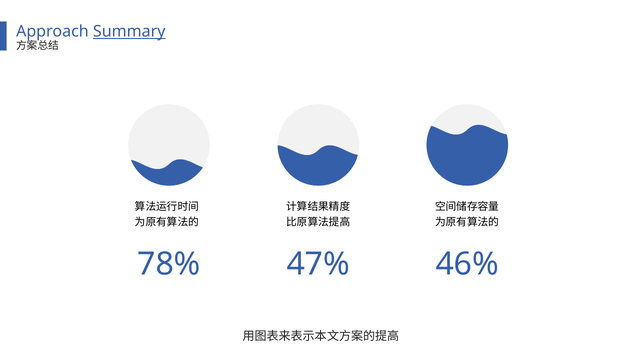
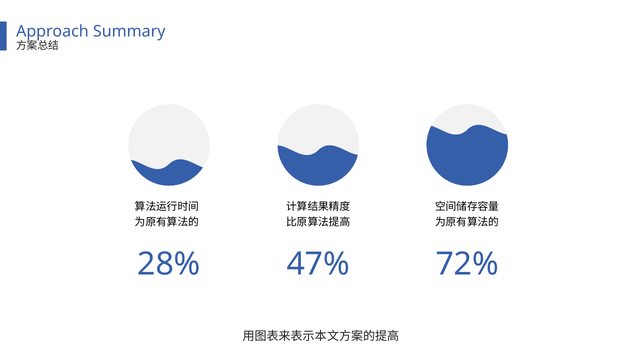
Summary underline: present -> none
78%: 78% -> 28%
46%: 46% -> 72%
